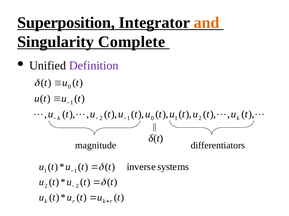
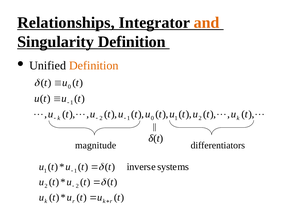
Superposition: Superposition -> Relationships
Singularity Complete: Complete -> Definition
Definition at (94, 66) colour: purple -> orange
